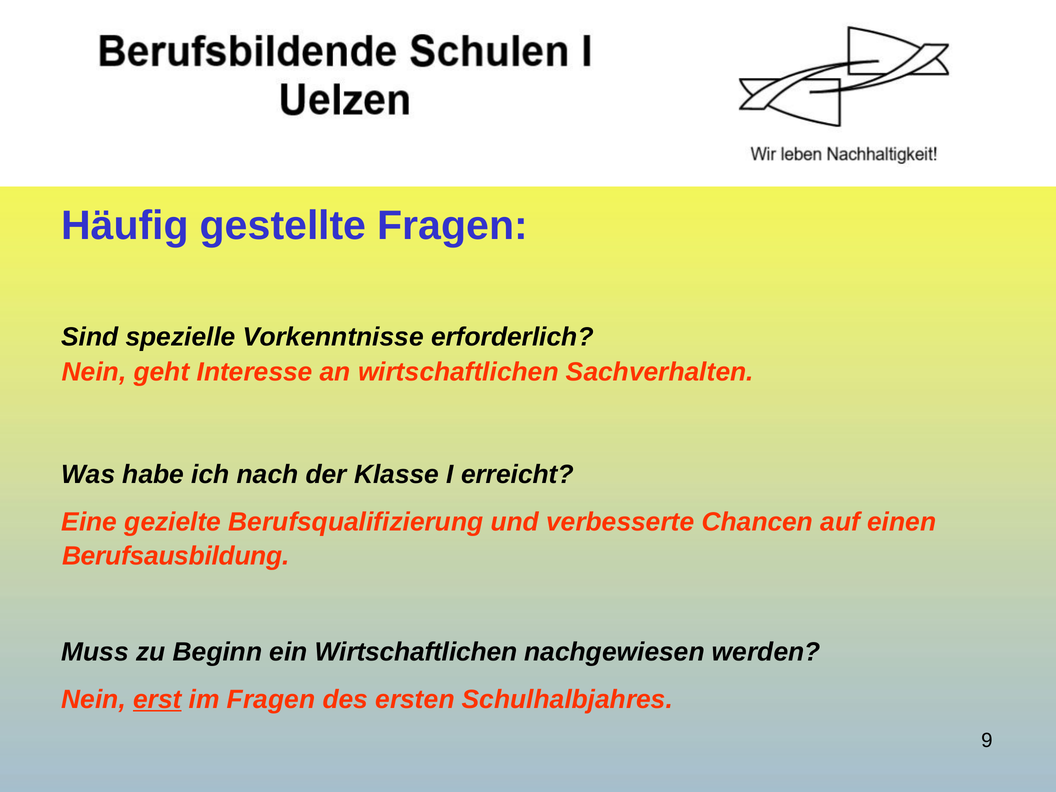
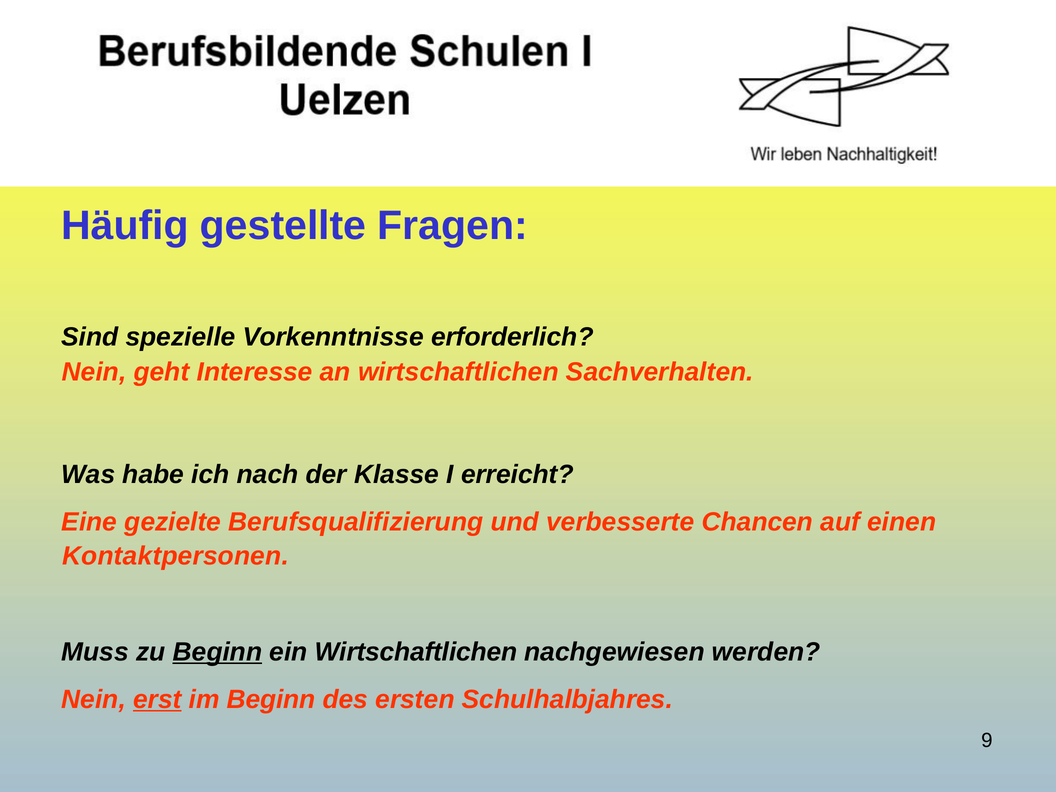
Berufsausbildung: Berufsausbildung -> Kontaktpersonen
Beginn at (217, 652) underline: none -> present
im Fragen: Fragen -> Beginn
